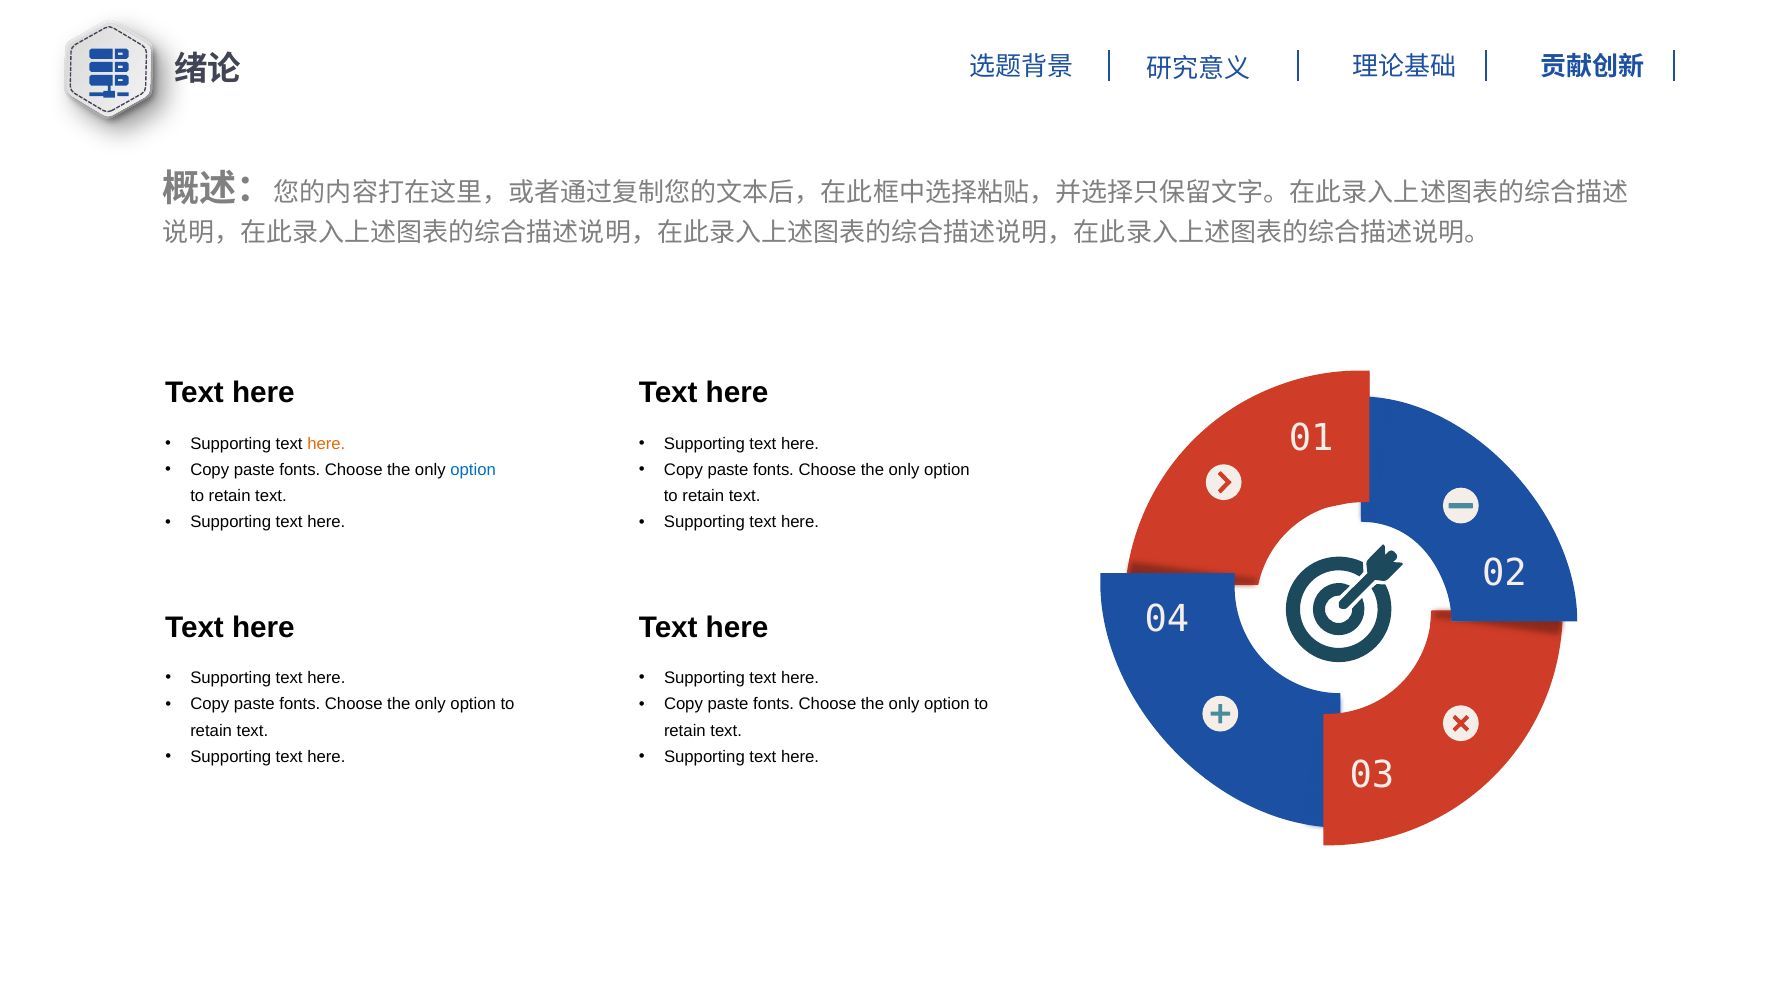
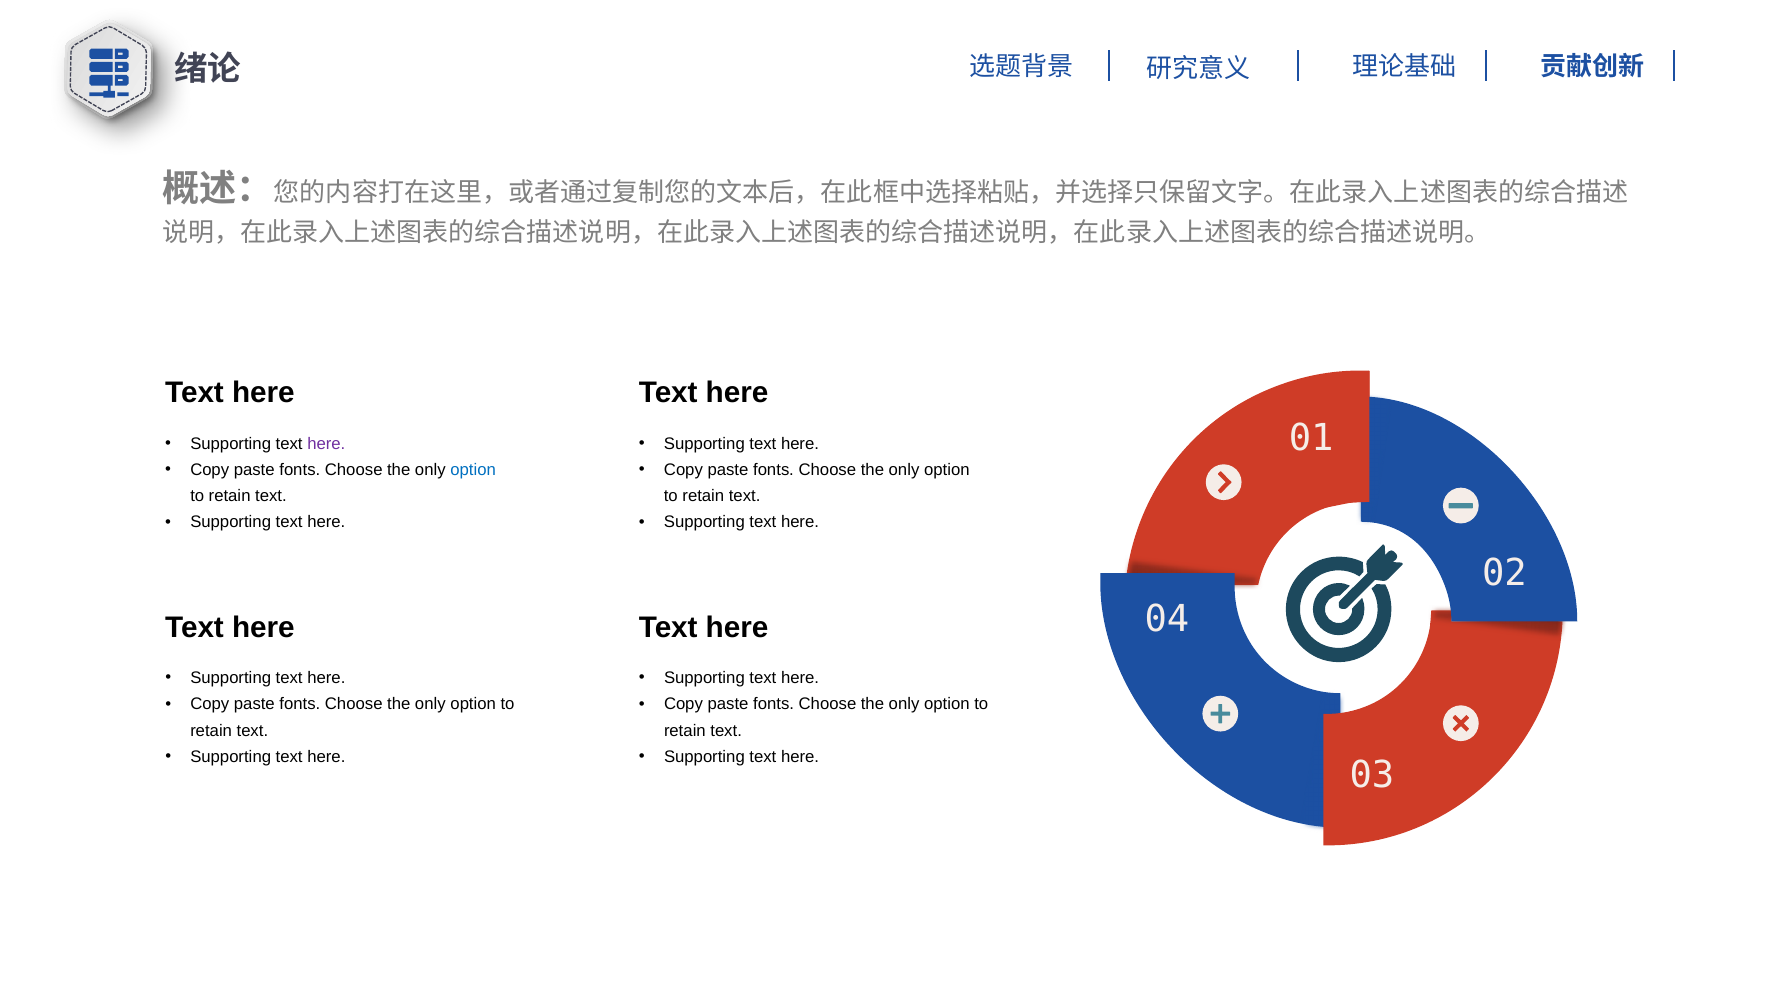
here at (326, 444) colour: orange -> purple
